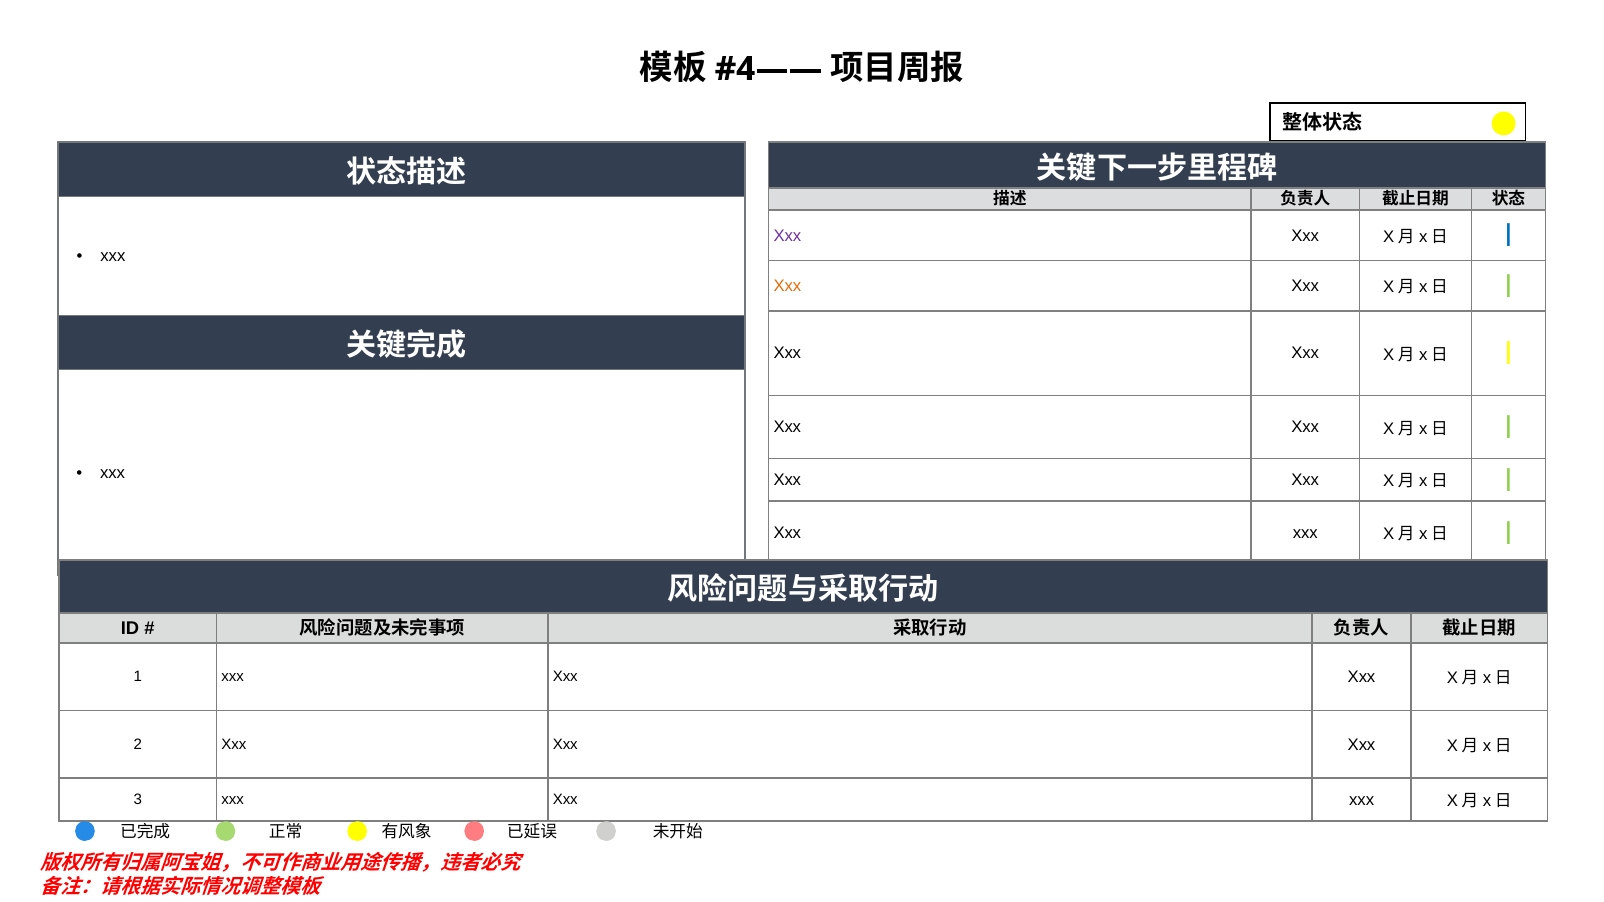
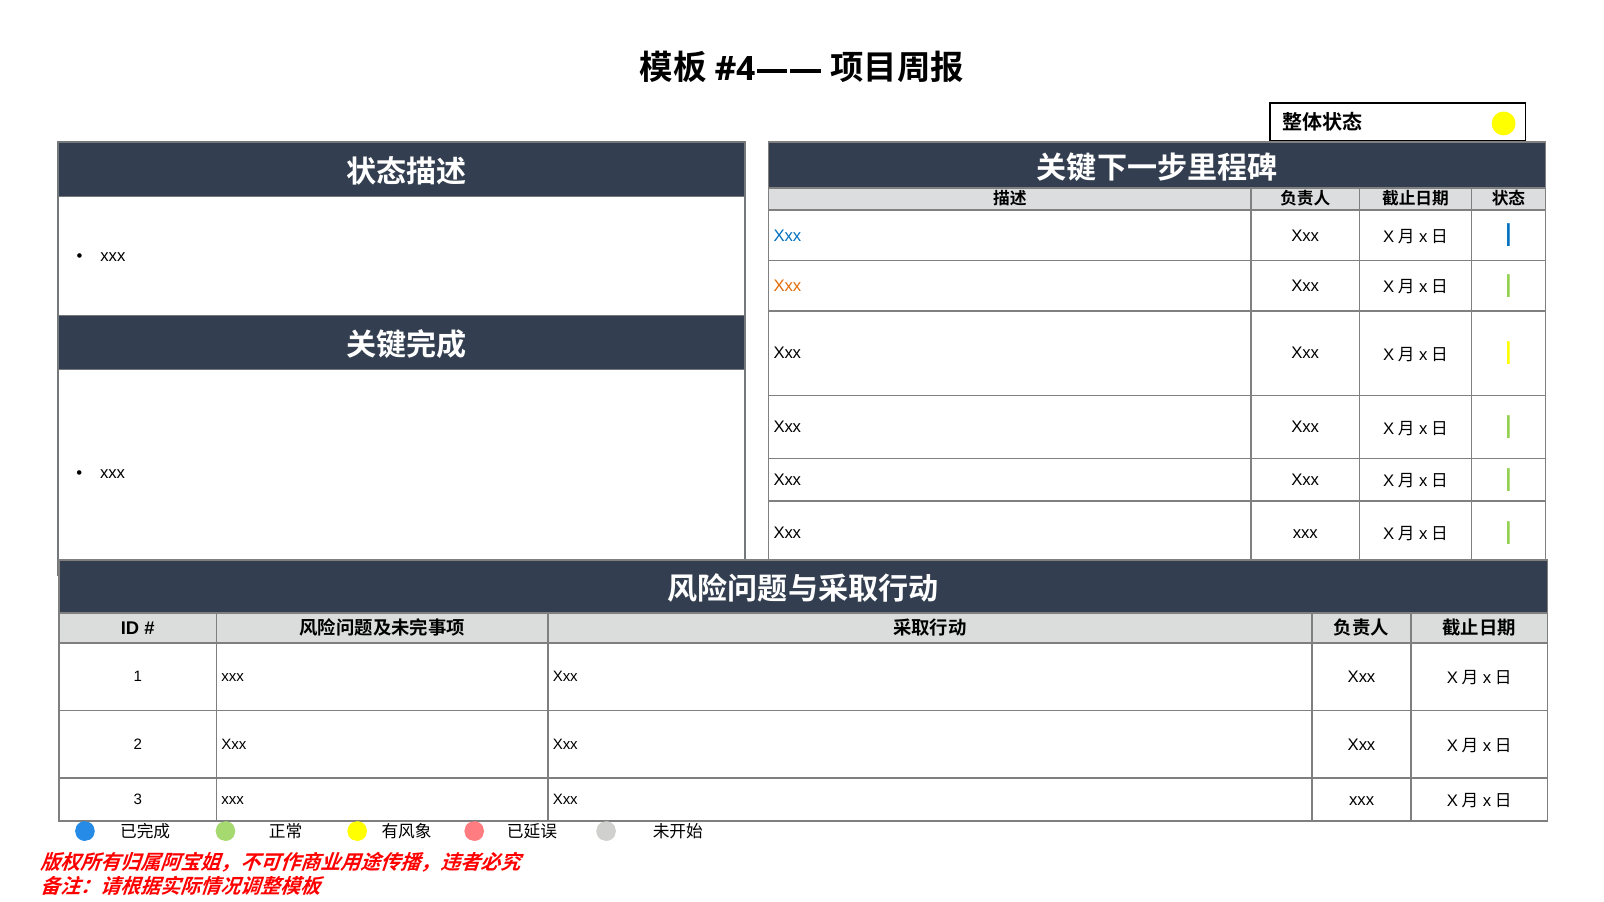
Xxx at (787, 236) colour: purple -> blue
